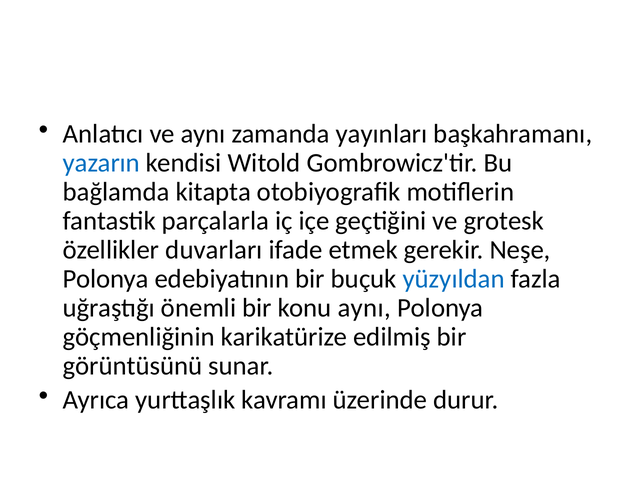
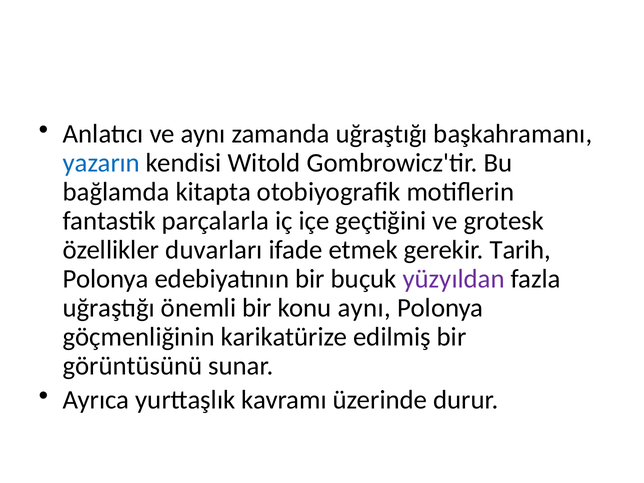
zamanda yayınları: yayınları -> uğraştığı
Neşe: Neşe -> Tarih
yüzyıldan colour: blue -> purple
